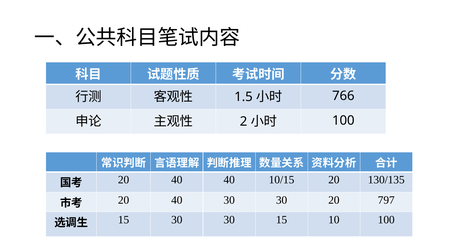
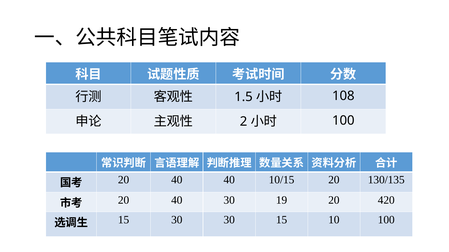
766: 766 -> 108
40 30 30: 30 -> 19
797: 797 -> 420
